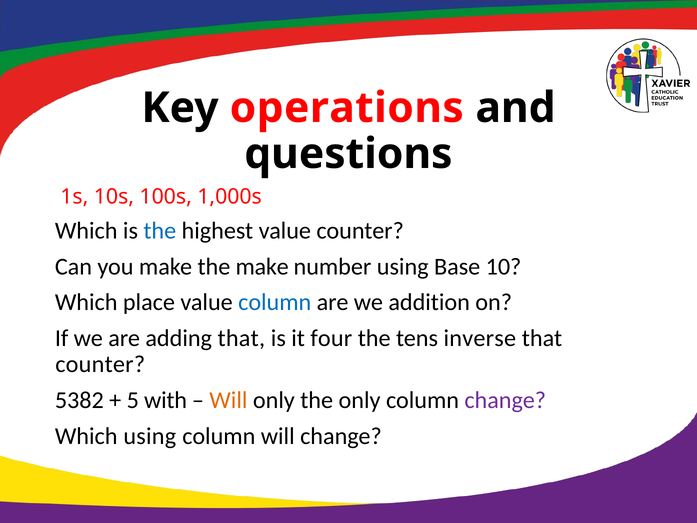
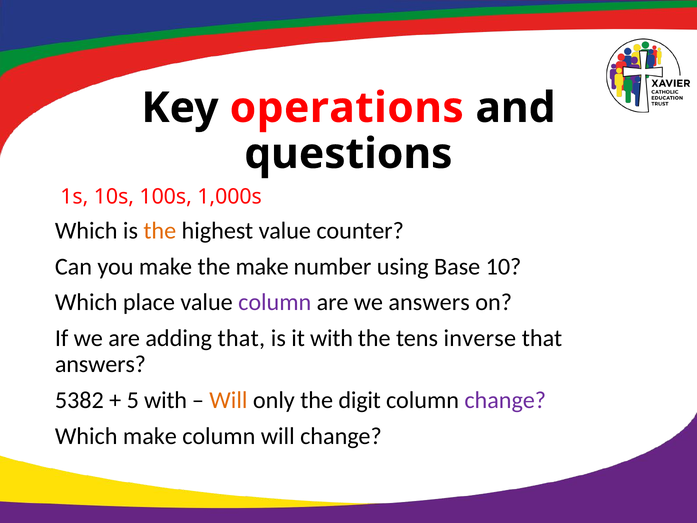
the at (160, 231) colour: blue -> orange
column at (275, 302) colour: blue -> purple
we addition: addition -> answers
it four: four -> with
counter at (100, 364): counter -> answers
the only: only -> digit
Which using: using -> make
